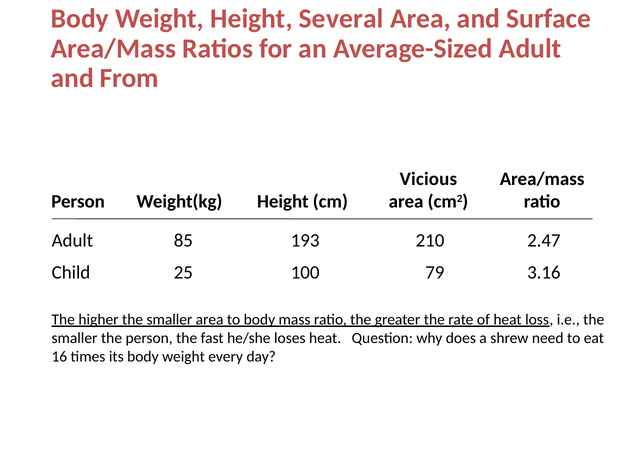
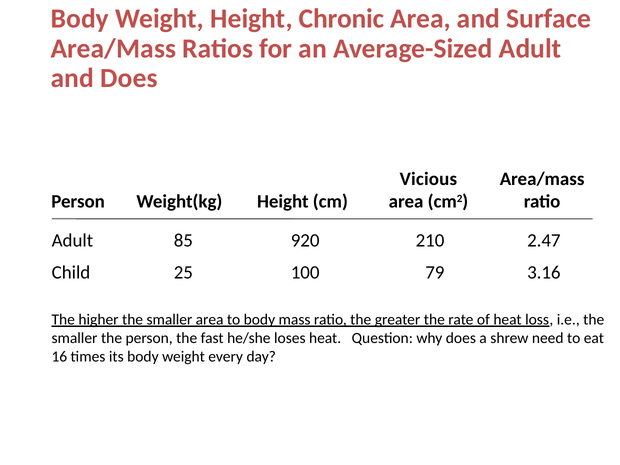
Several: Several -> Chronic
and From: From -> Does
193: 193 -> 920
